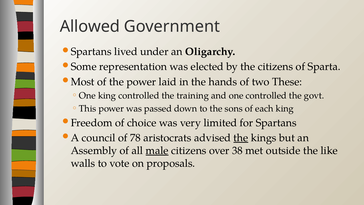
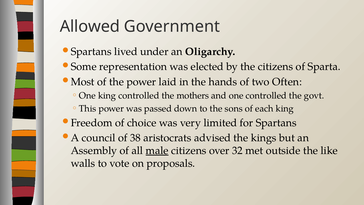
These: These -> Often
training: training -> mothers
78: 78 -> 38
the at (241, 138) underline: present -> none
38: 38 -> 32
